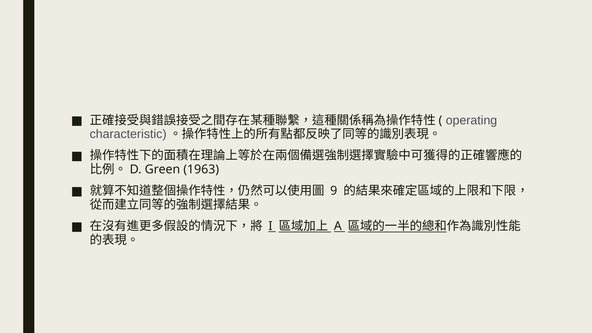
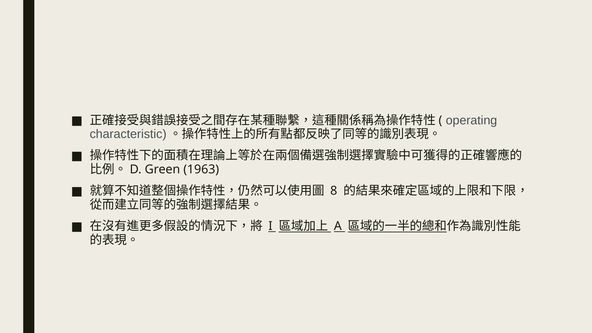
9: 9 -> 8
